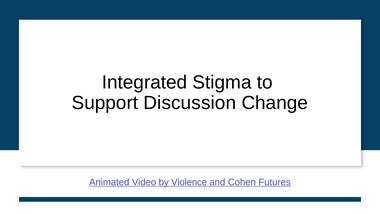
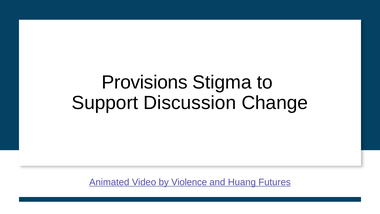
Integrated: Integrated -> Provisions
Cohen: Cohen -> Huang
